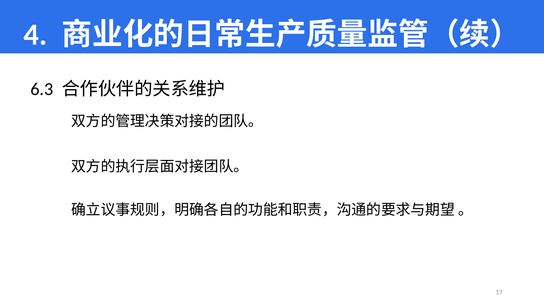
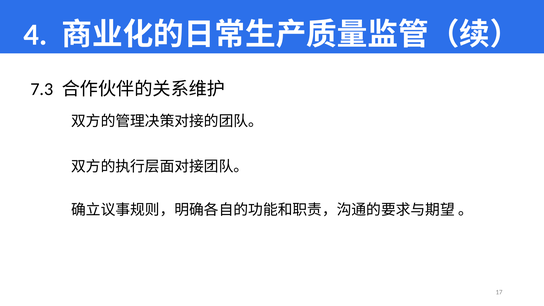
6.3: 6.3 -> 7.3
